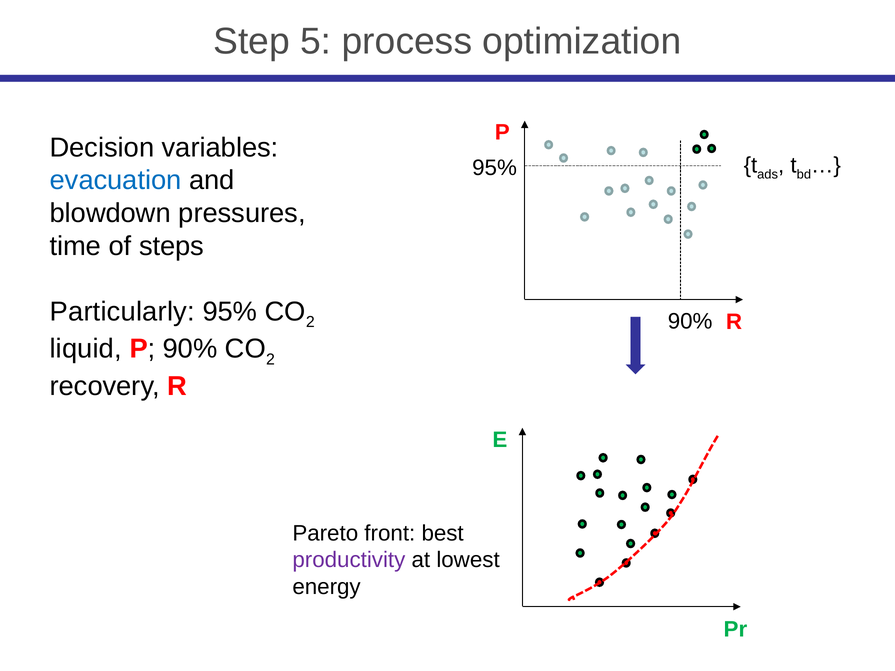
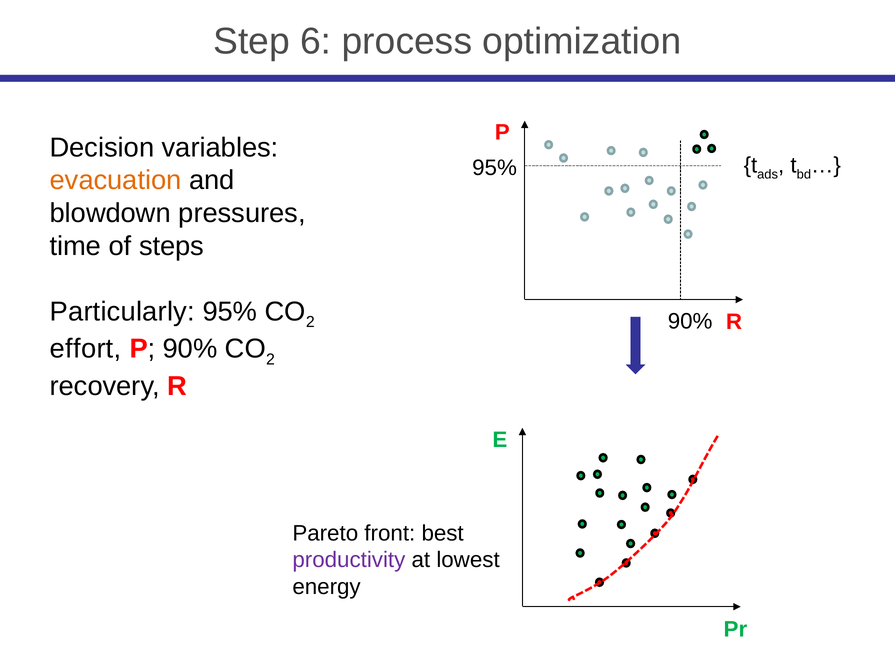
5: 5 -> 6
evacuation colour: blue -> orange
liquid: liquid -> effort
